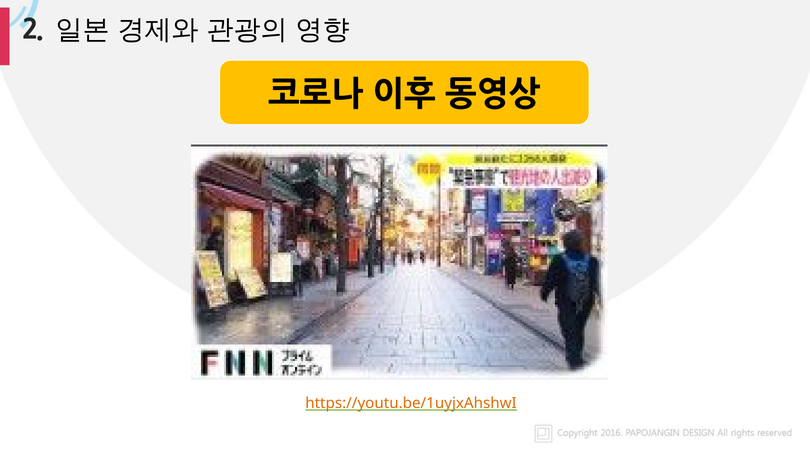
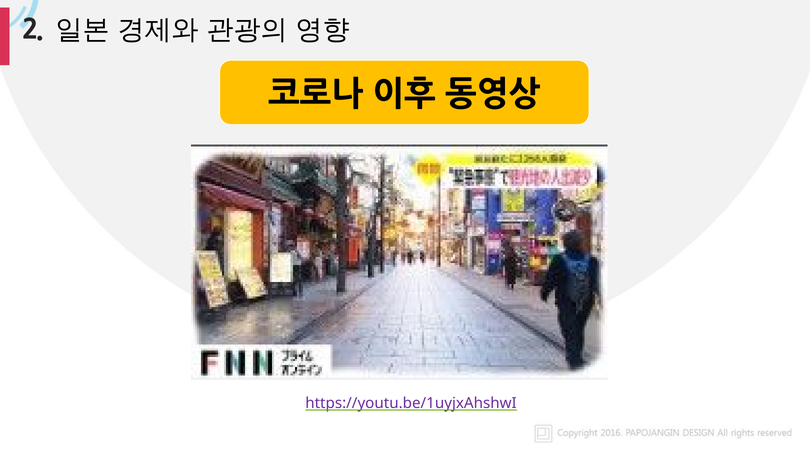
https://youtu.be/1uyjxAhshwI colour: orange -> purple
